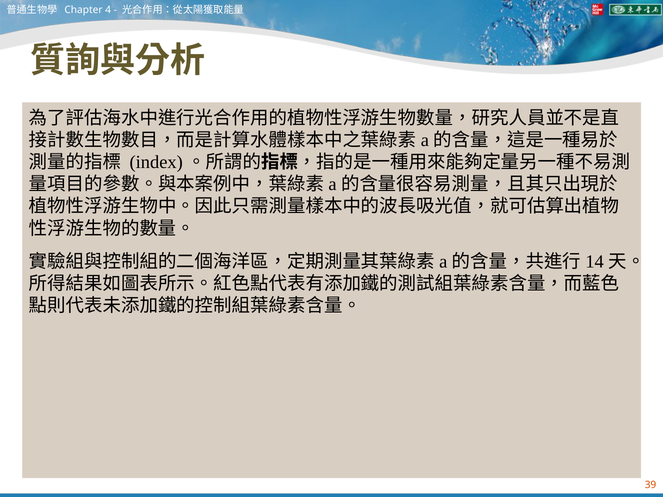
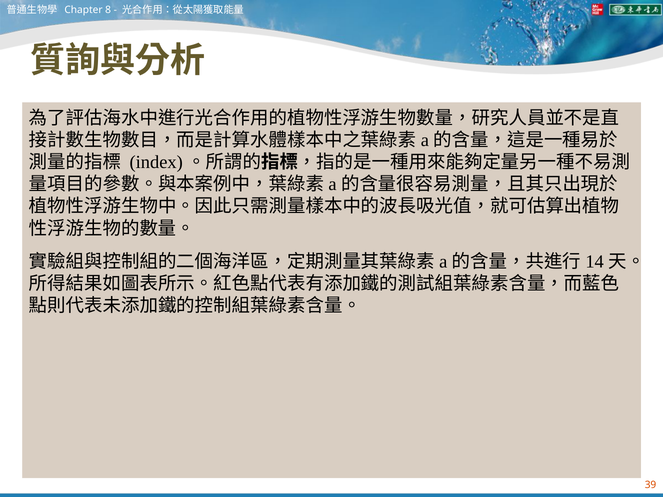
4: 4 -> 8
